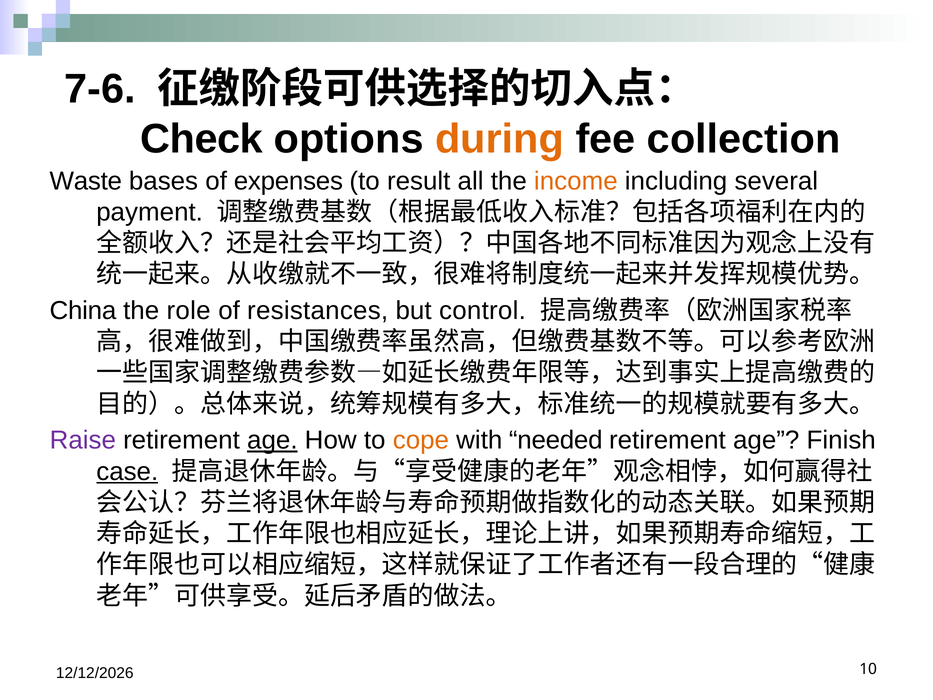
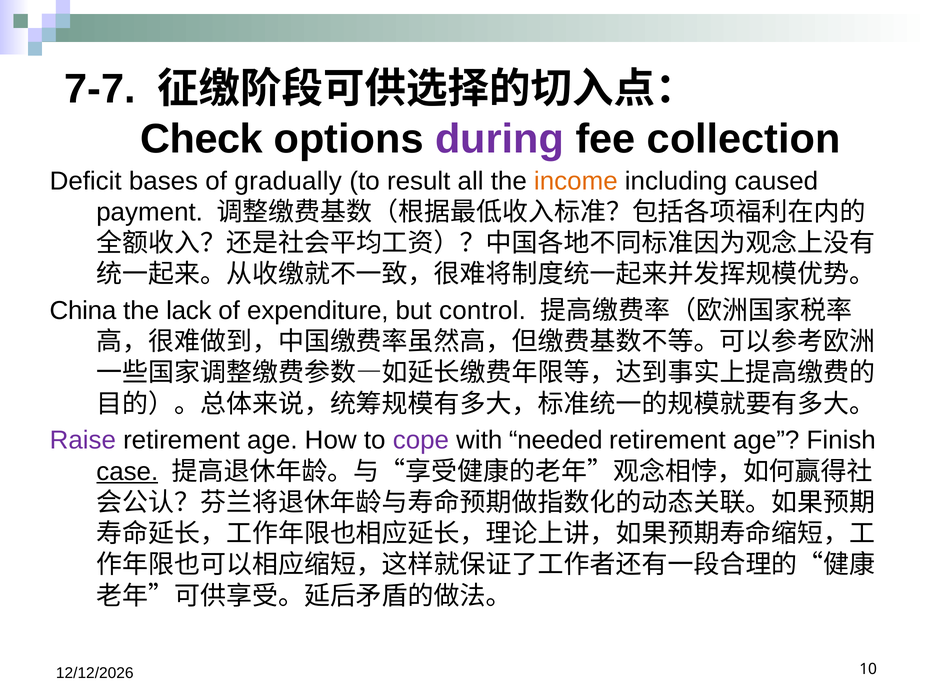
7-6: 7-6 -> 7-7
during colour: orange -> purple
Waste: Waste -> Deficit
expenses: expenses -> gradually
several: several -> caused
role: role -> lack
resistances: resistances -> expenditure
age at (272, 440) underline: present -> none
cope colour: orange -> purple
